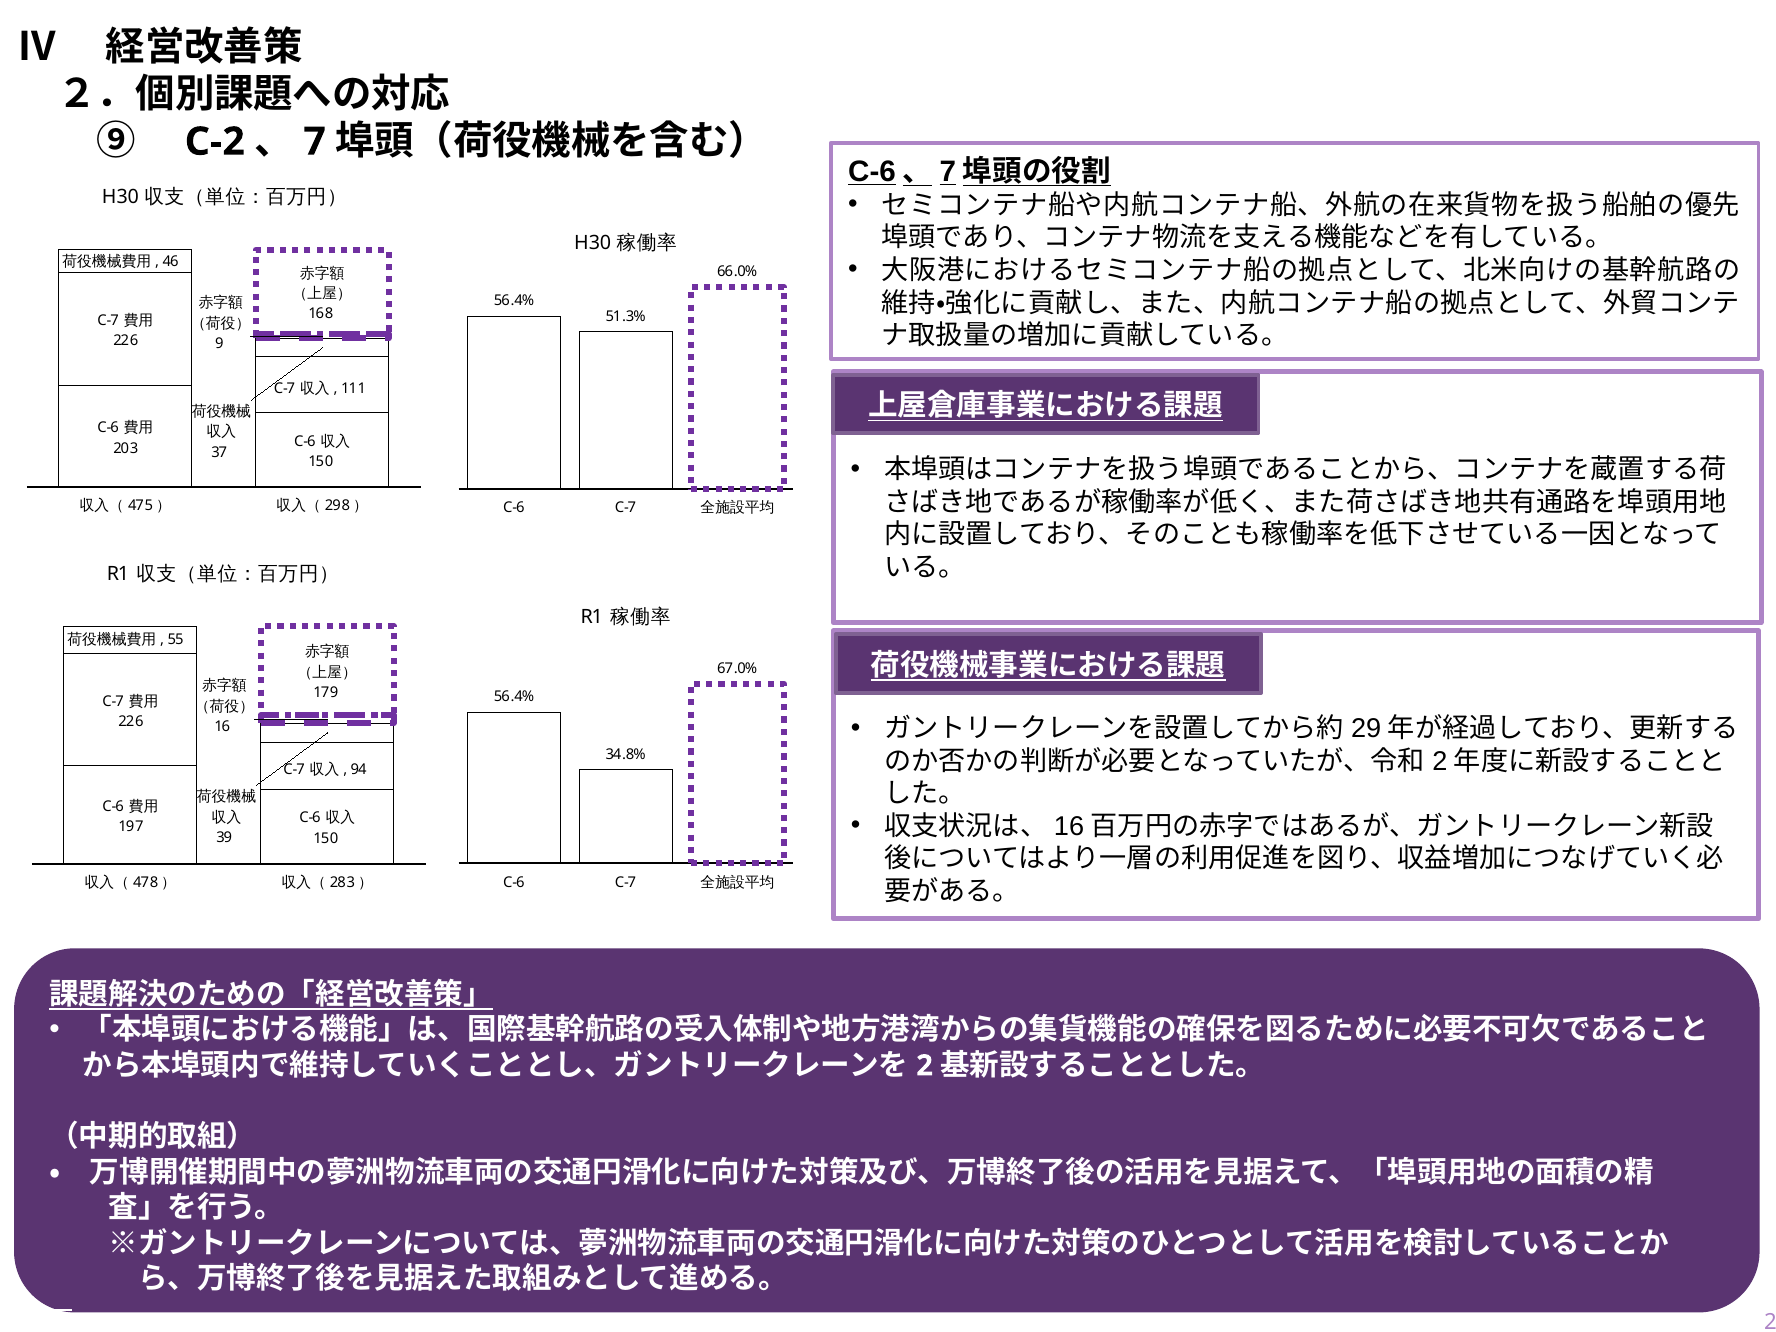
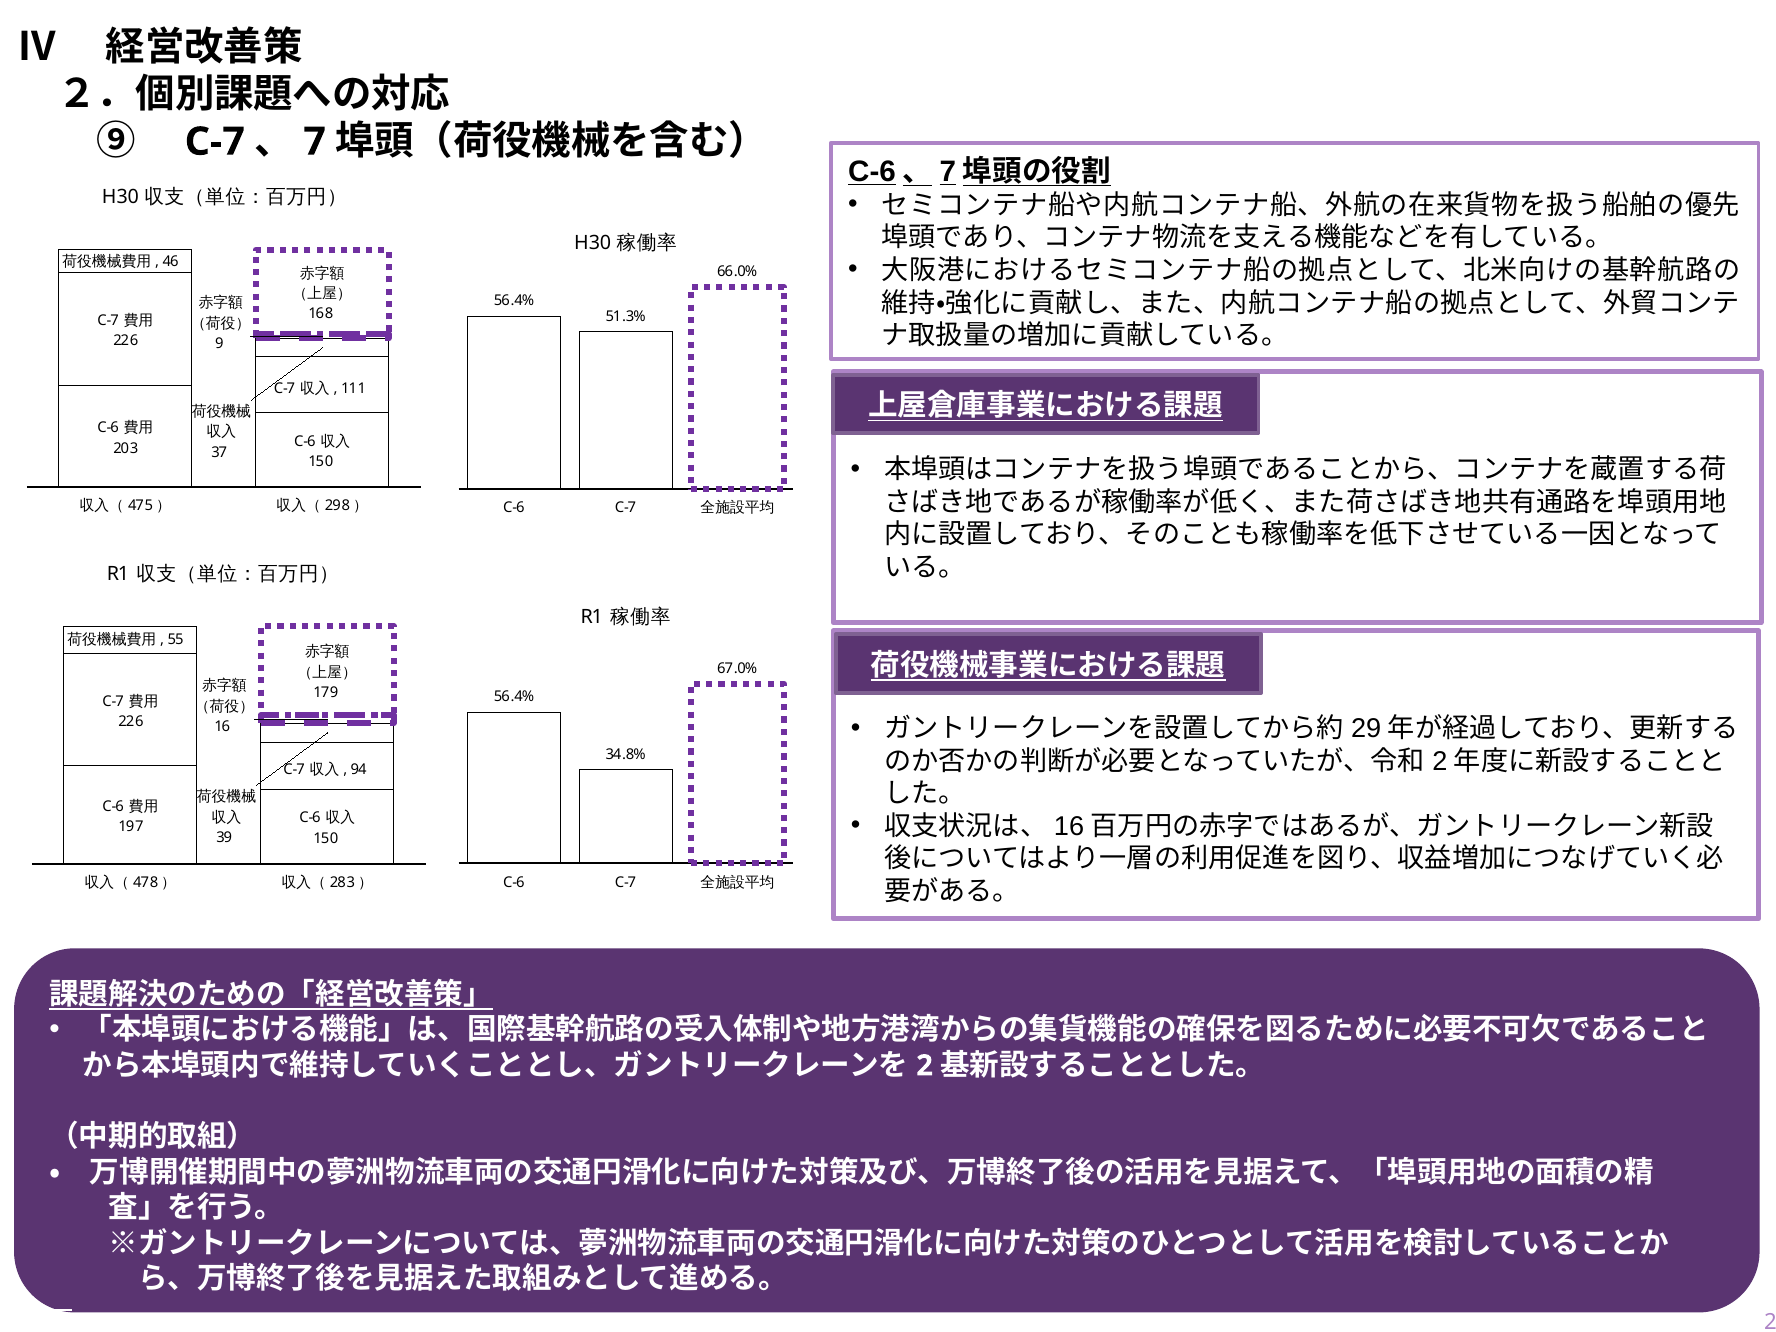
⑨ C-2: C-2 -> C-7
